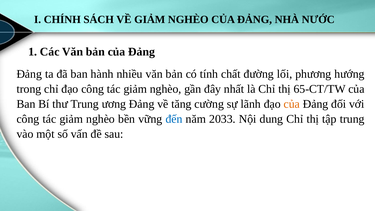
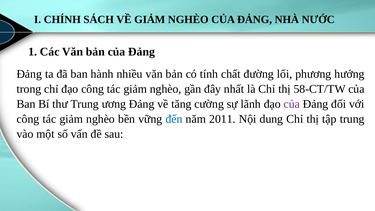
65-CT/TW: 65-CT/TW -> 58-CT/TW
của at (292, 104) colour: orange -> purple
2033: 2033 -> 2011
